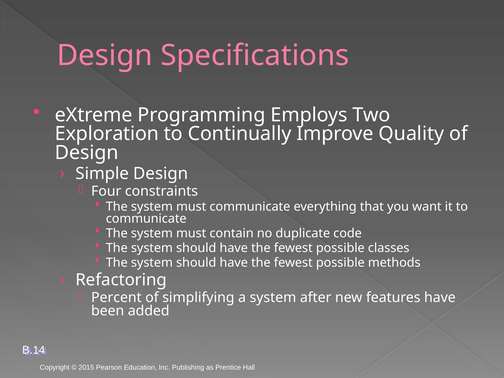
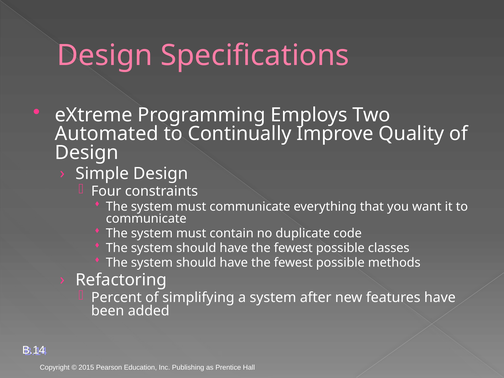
Exploration: Exploration -> Automated
